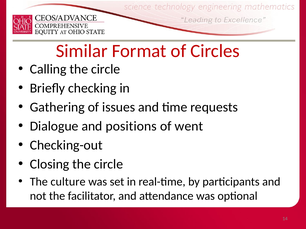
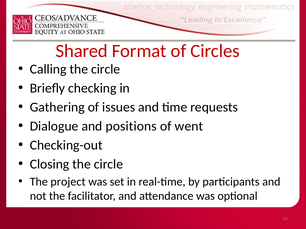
Similar: Similar -> Shared
culture: culture -> project
